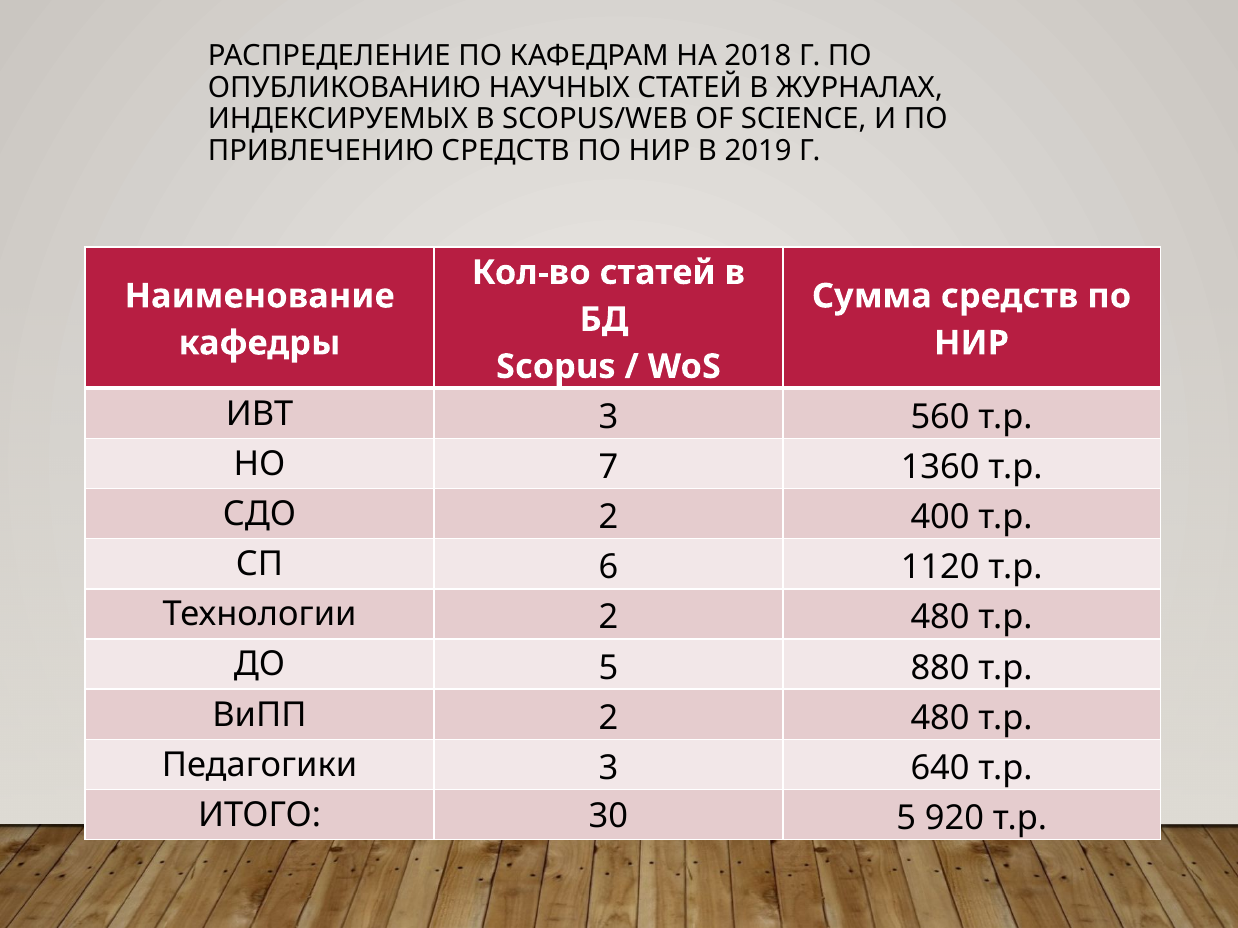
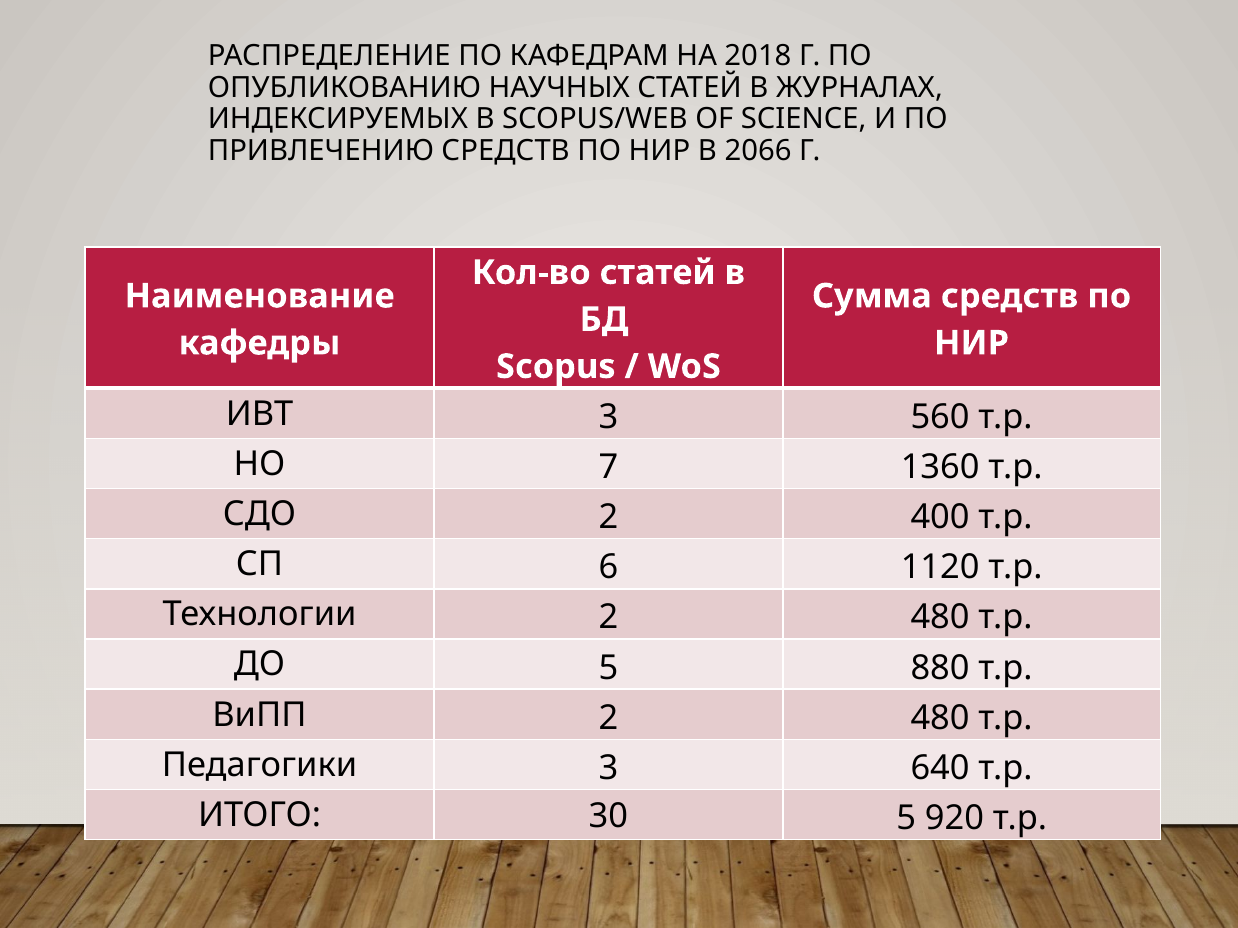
2019: 2019 -> 2066
